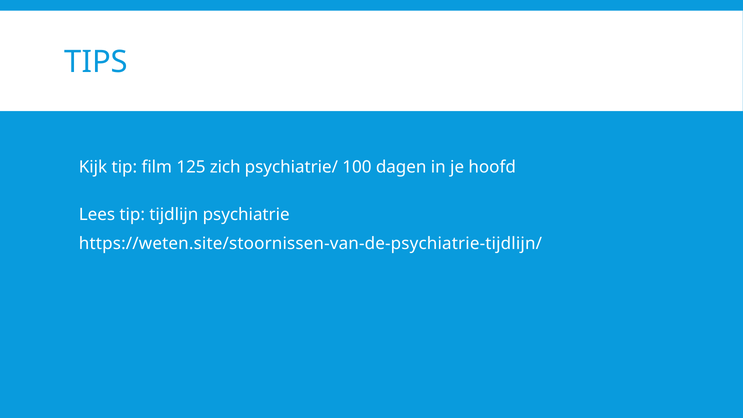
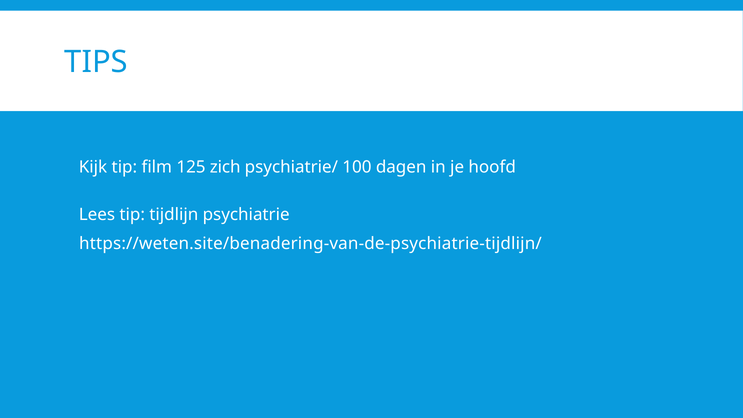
https://weten.site/stoornissen-van-de-psychiatrie-tijdlijn/: https://weten.site/stoornissen-van-de-psychiatrie-tijdlijn/ -> https://weten.site/benadering-van-de-psychiatrie-tijdlijn/
